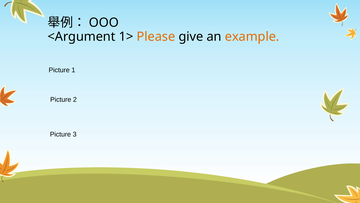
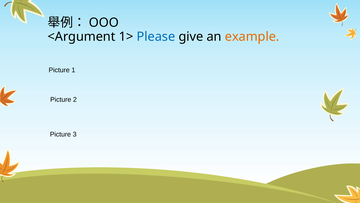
Please colour: orange -> blue
